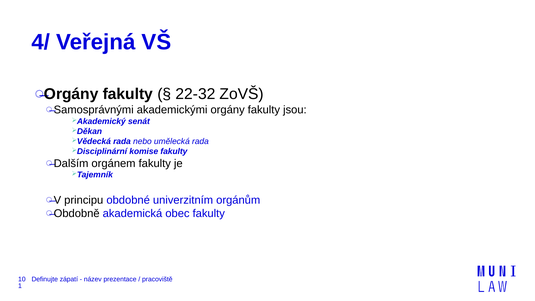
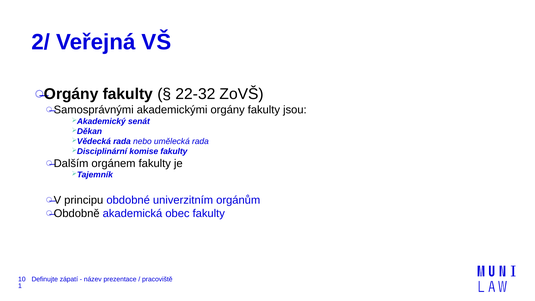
4/: 4/ -> 2/
